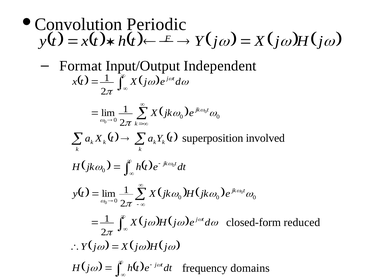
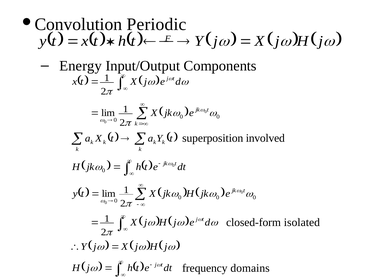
Format: Format -> Energy
Independent: Independent -> Components
reduced: reduced -> isolated
